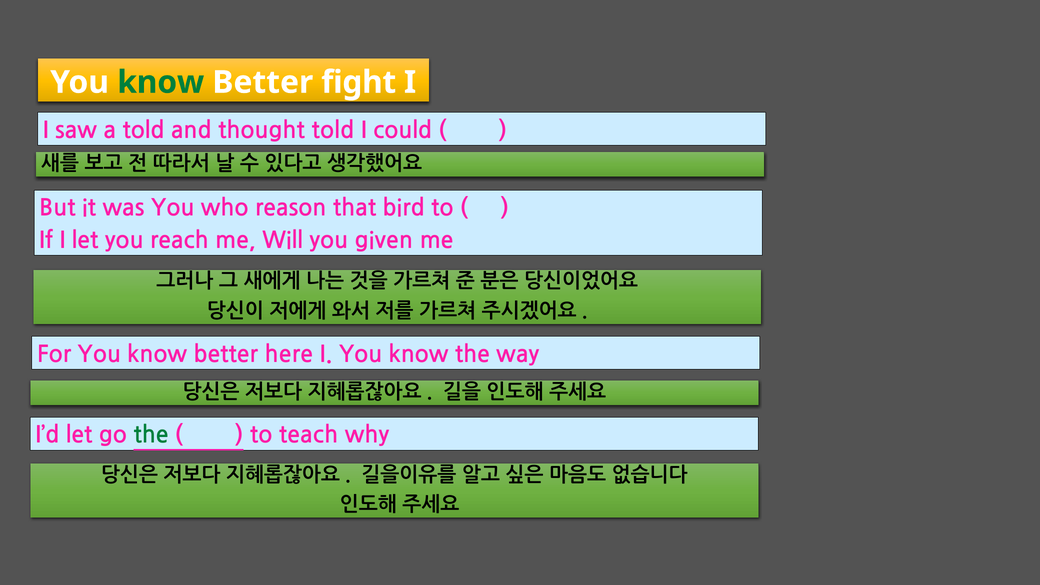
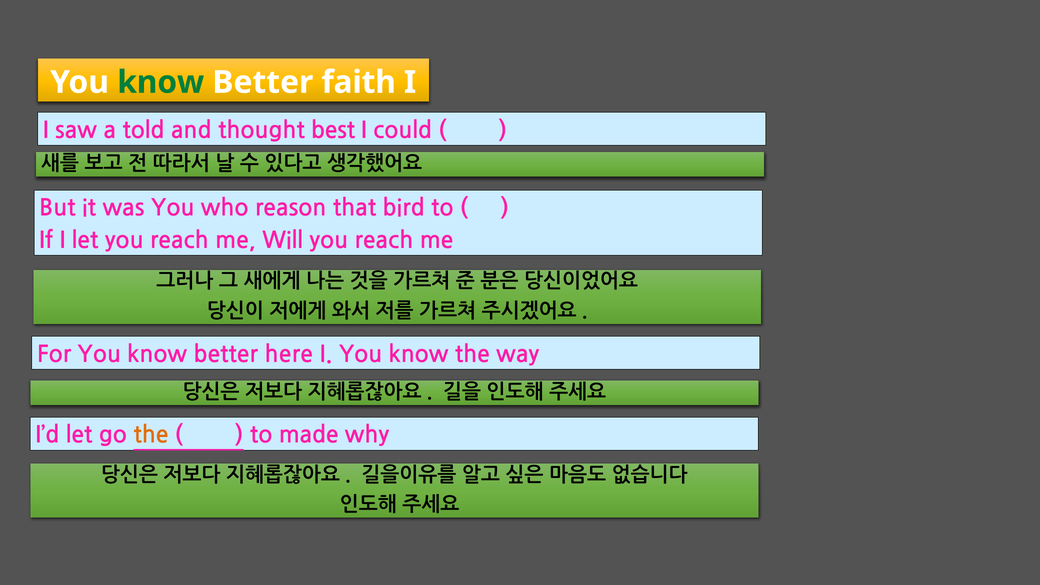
fight: fight -> faith
thought told: told -> best
Will you given: given -> reach
the at (151, 435) colour: green -> orange
teach: teach -> made
